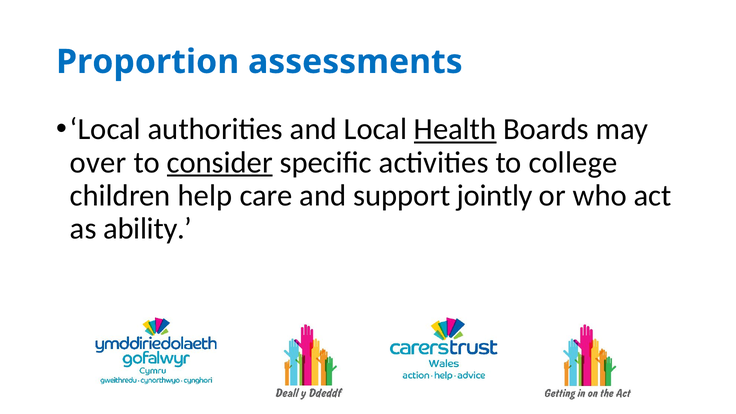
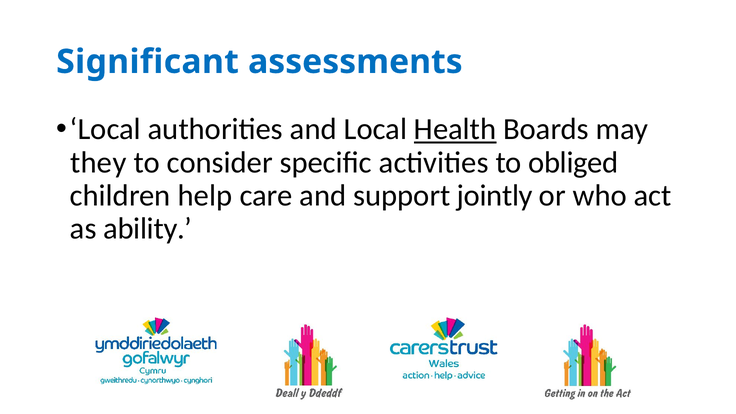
Proportion: Proportion -> Significant
over: over -> they
consider underline: present -> none
college: college -> obliged
